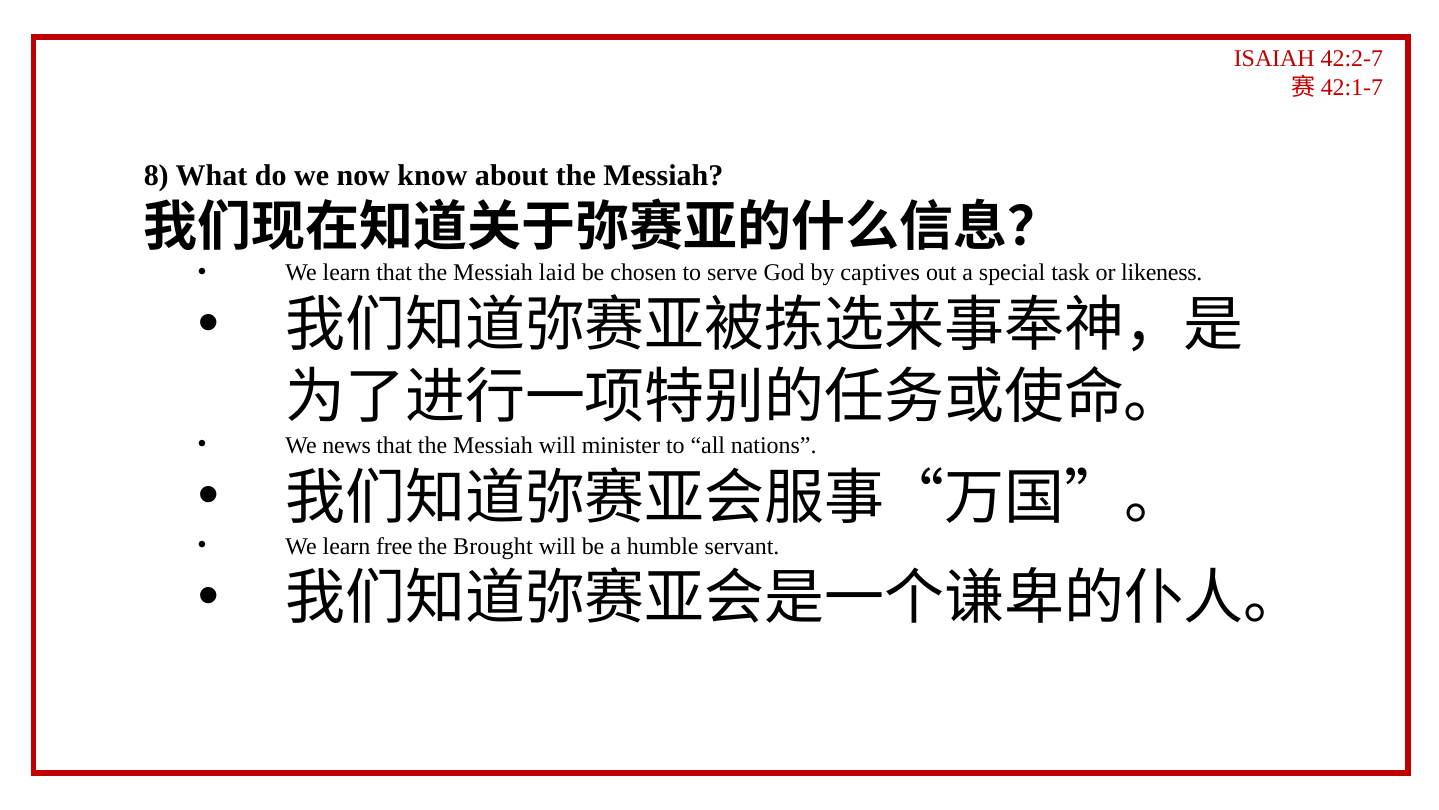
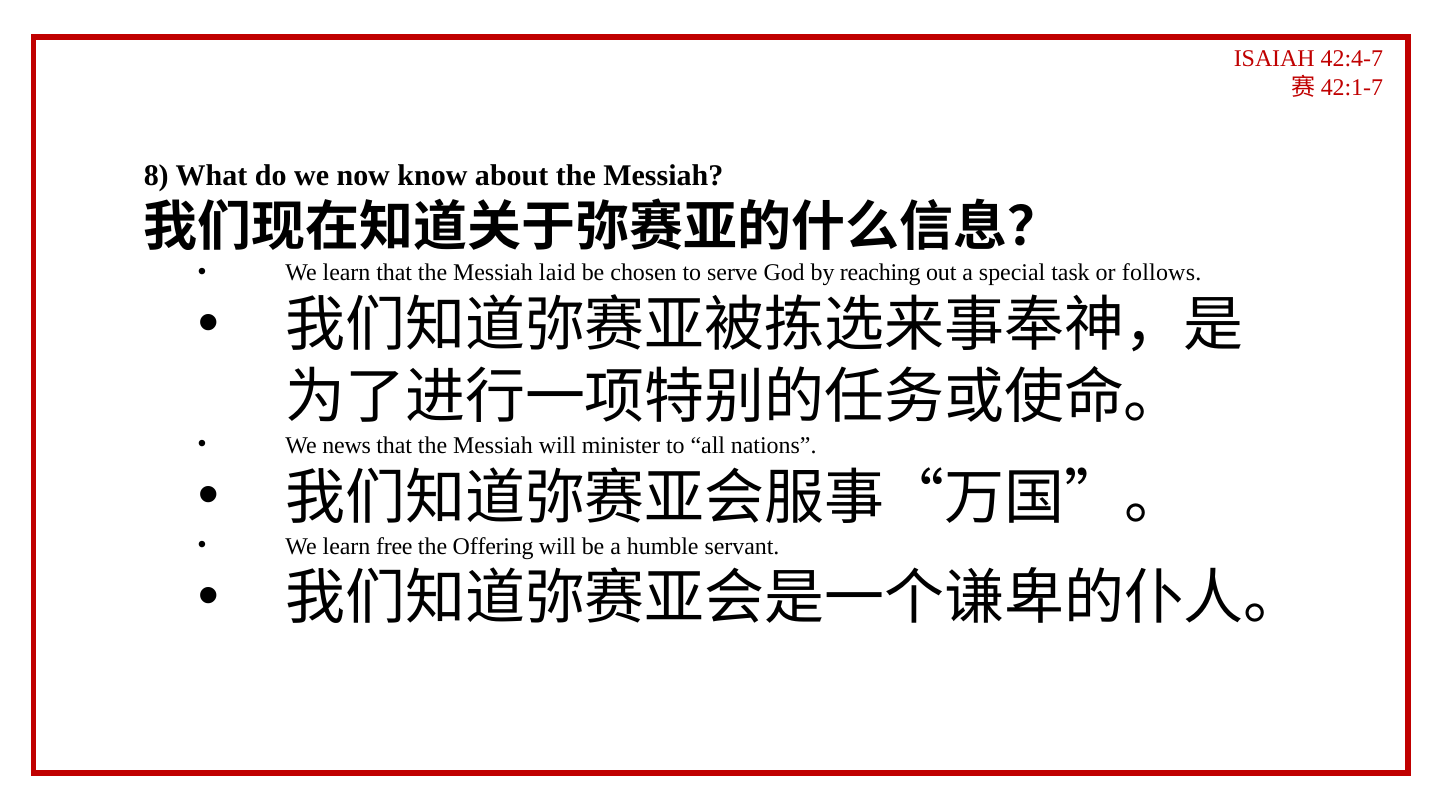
42:2-7: 42:2-7 -> 42:4-7
captives: captives -> reaching
likeness: likeness -> follows
Brought: Brought -> Offering
